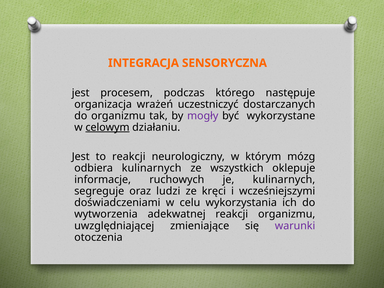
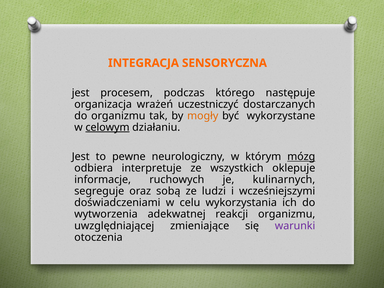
mogły colour: purple -> orange
to reakcji: reakcji -> pewne
mózg underline: none -> present
odbiera kulinarnych: kulinarnych -> interpretuje
ludzi: ludzi -> sobą
kręci: kręci -> ludzi
